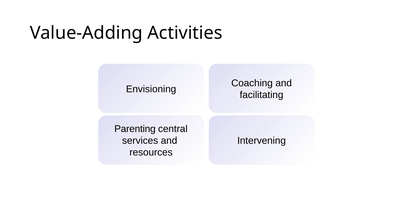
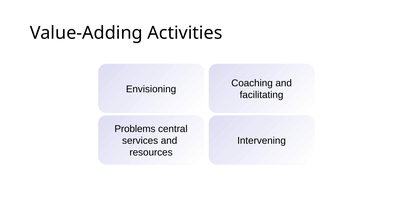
Parenting: Parenting -> Problems
